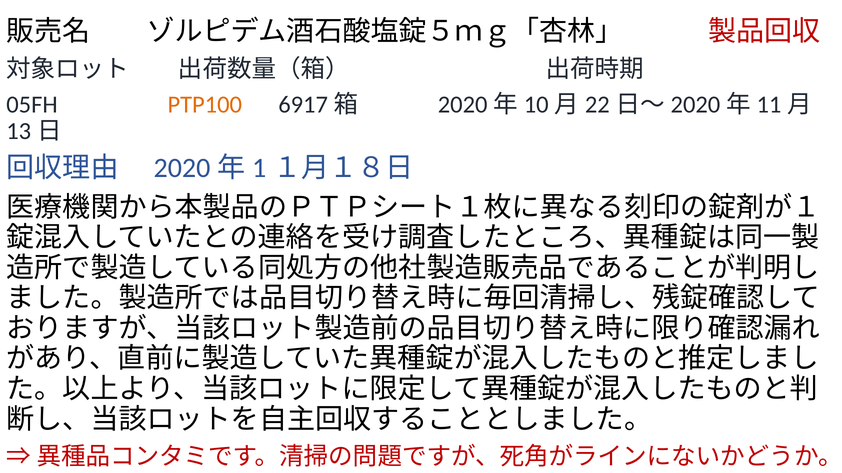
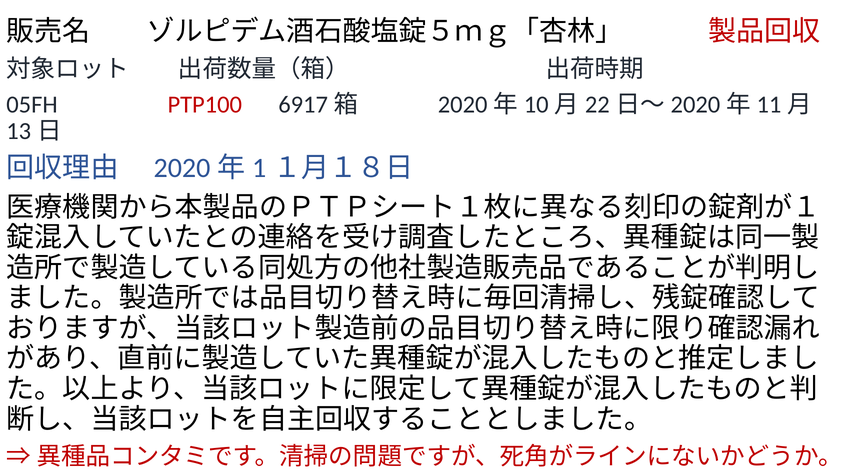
PTP100 colour: orange -> red
